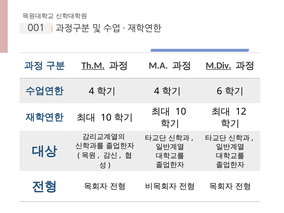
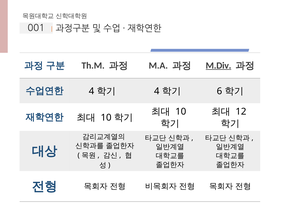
Th.M underline: present -> none
